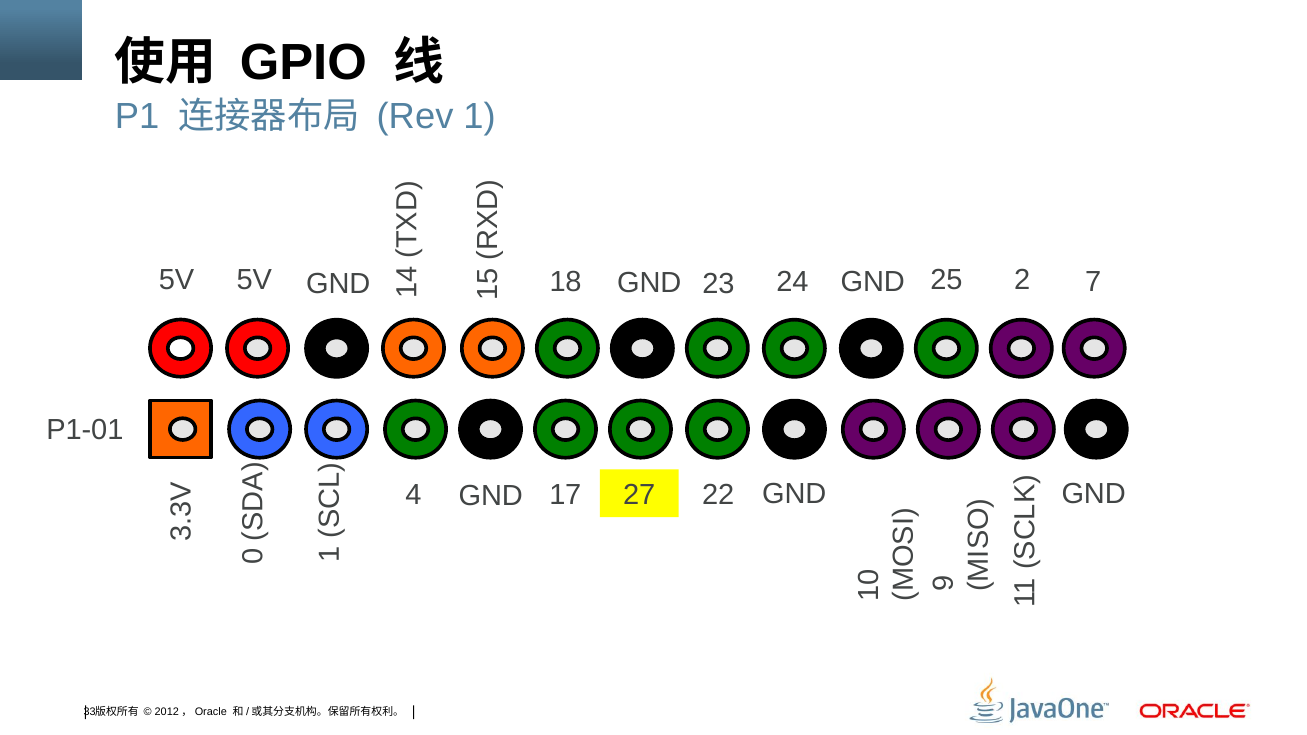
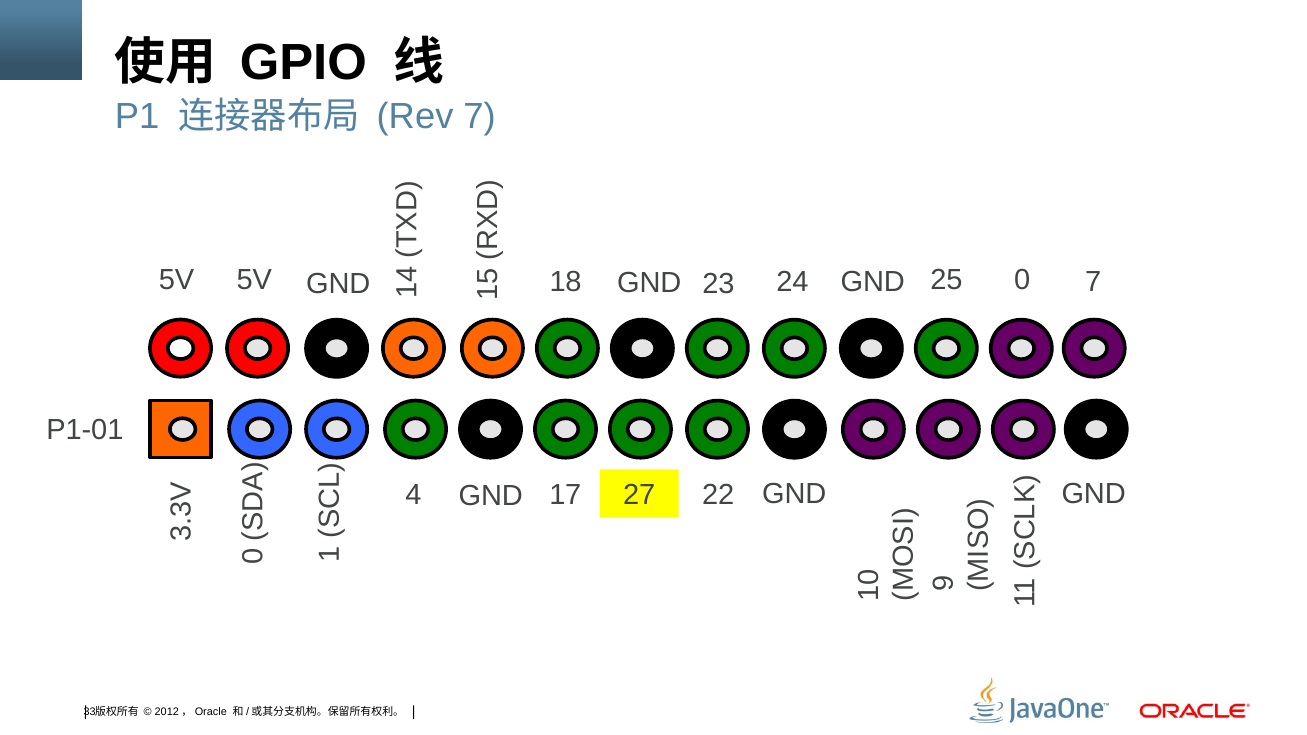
Rev 1: 1 -> 7
25 2: 2 -> 0
